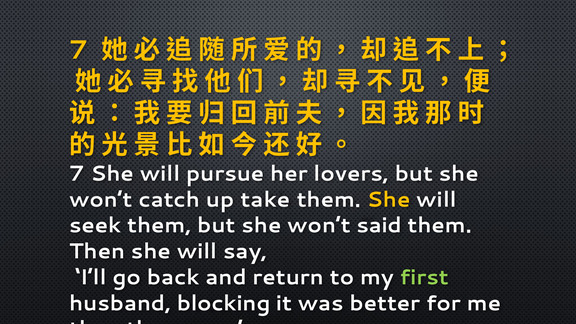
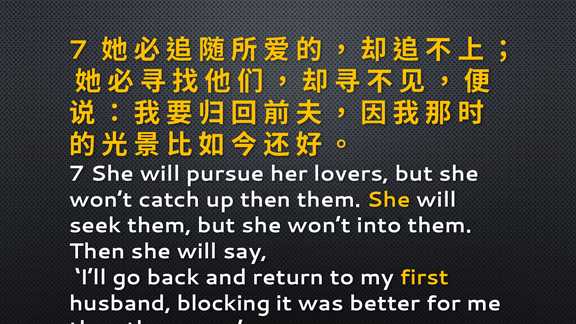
up take: take -> then
said: said -> into
first colour: light green -> yellow
